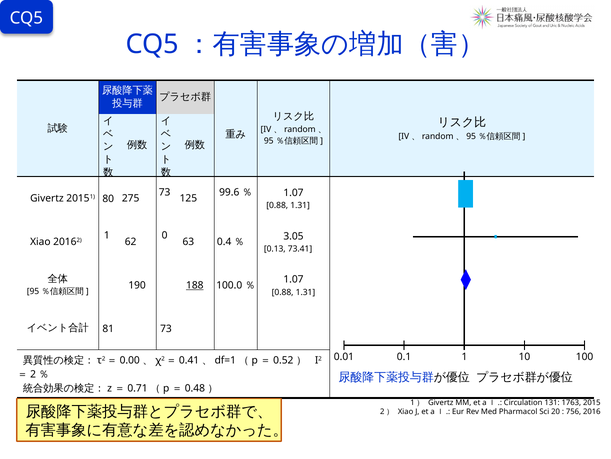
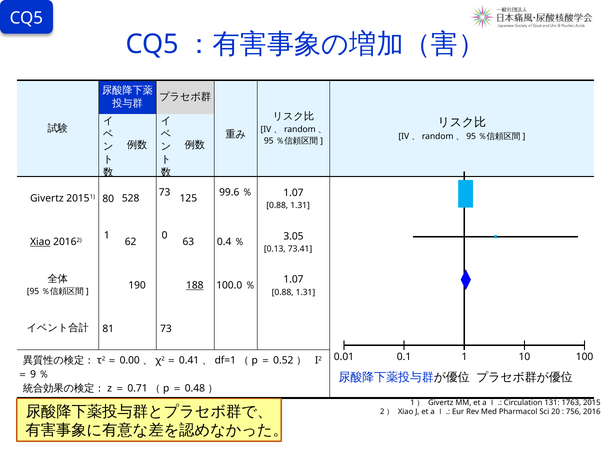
275: 275 -> 528
Xiao at (40, 242) underline: none -> present
2: 2 -> 9
